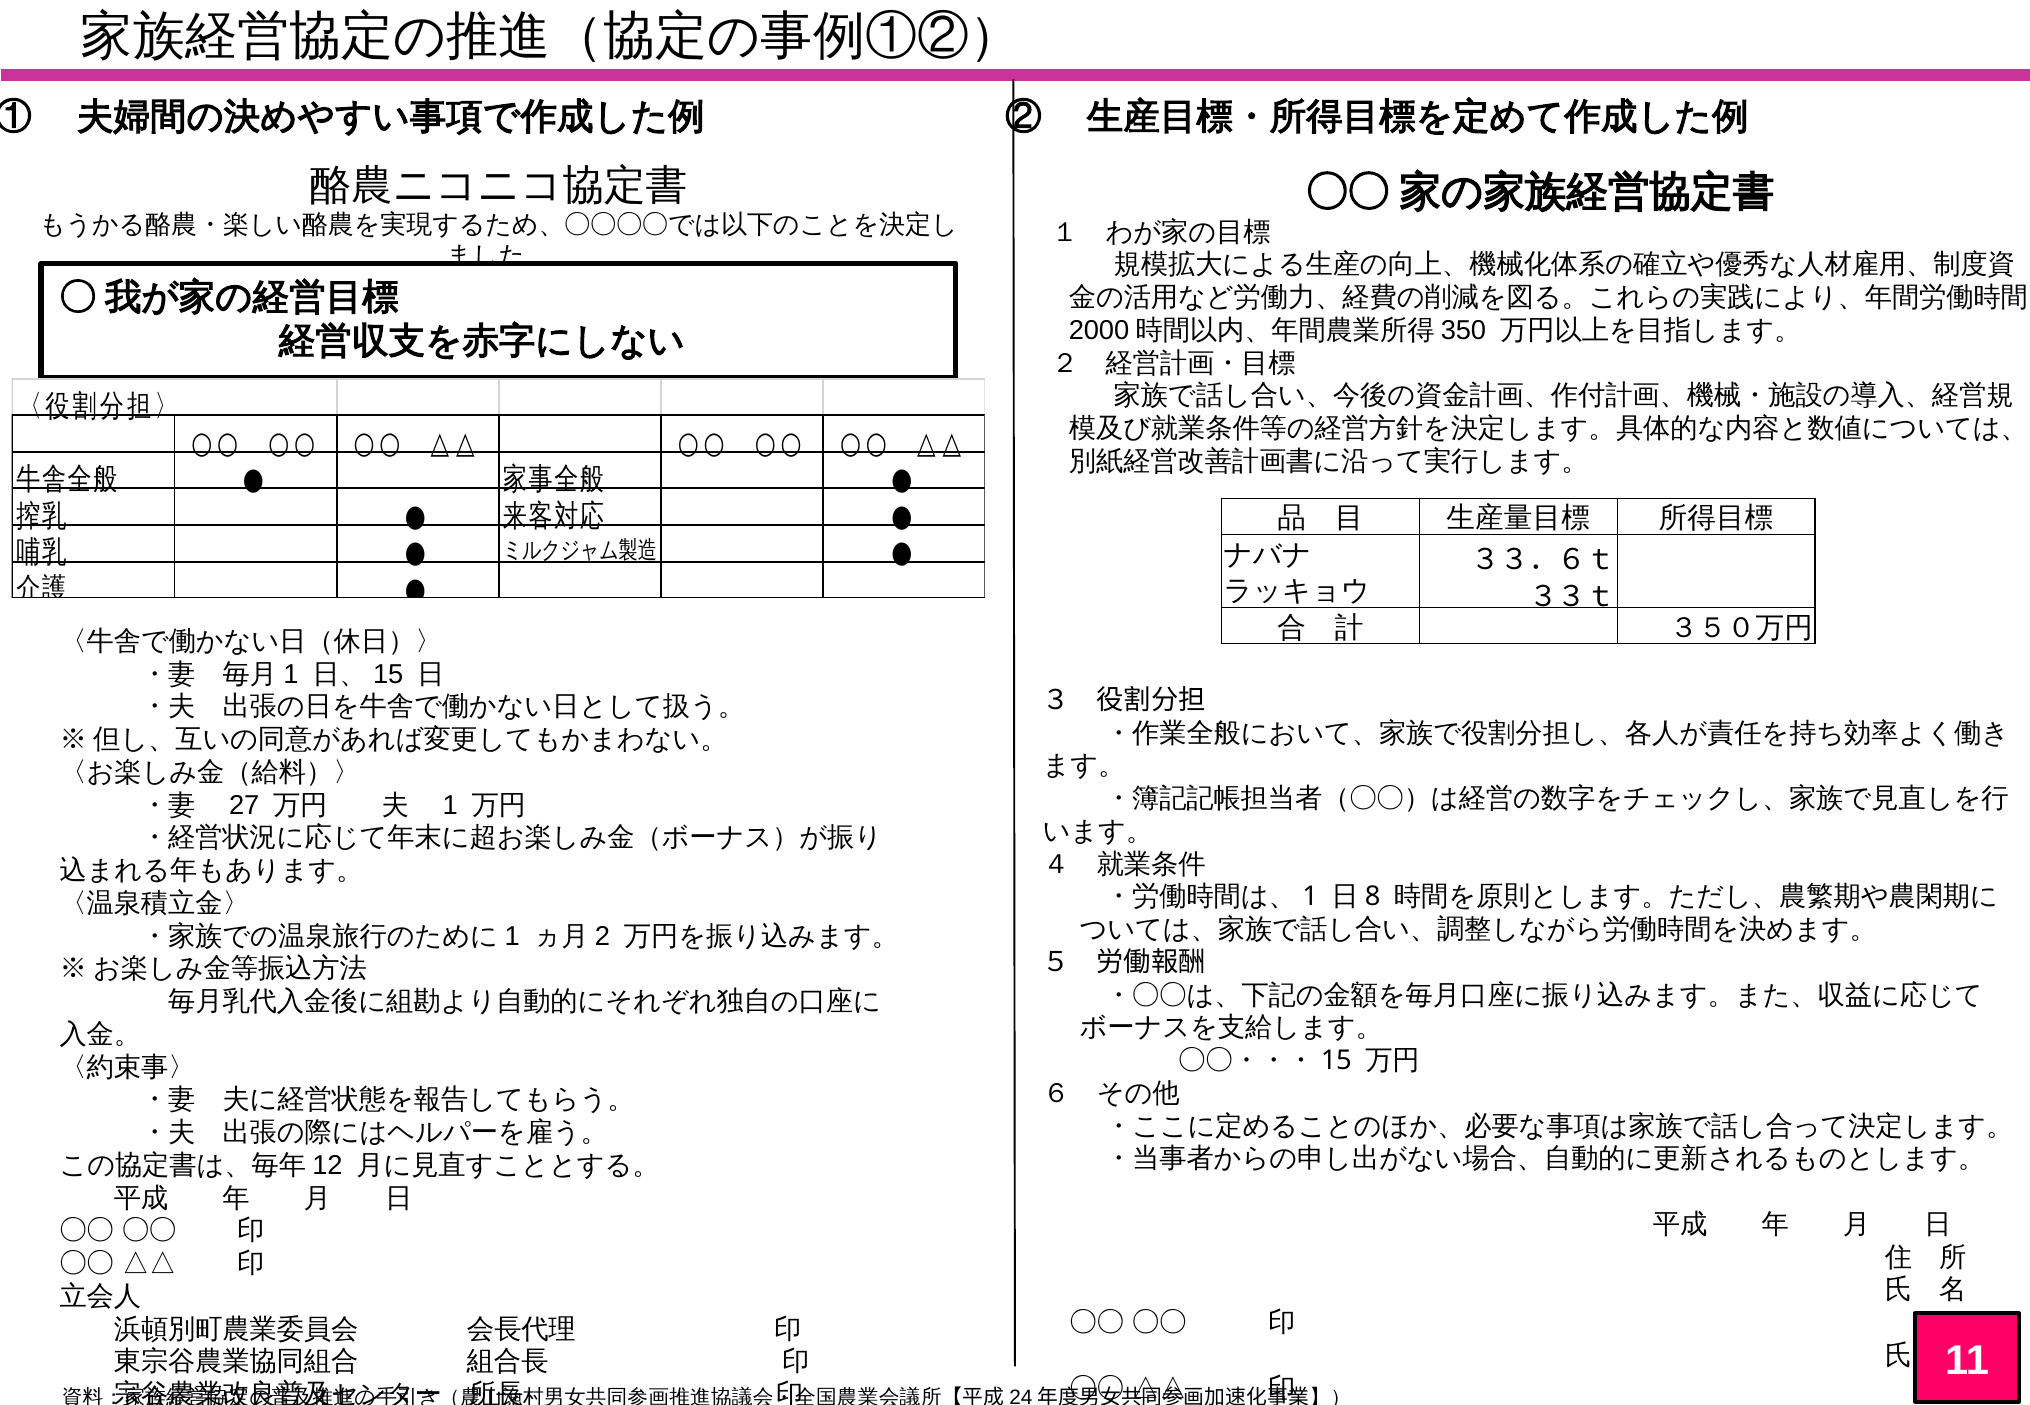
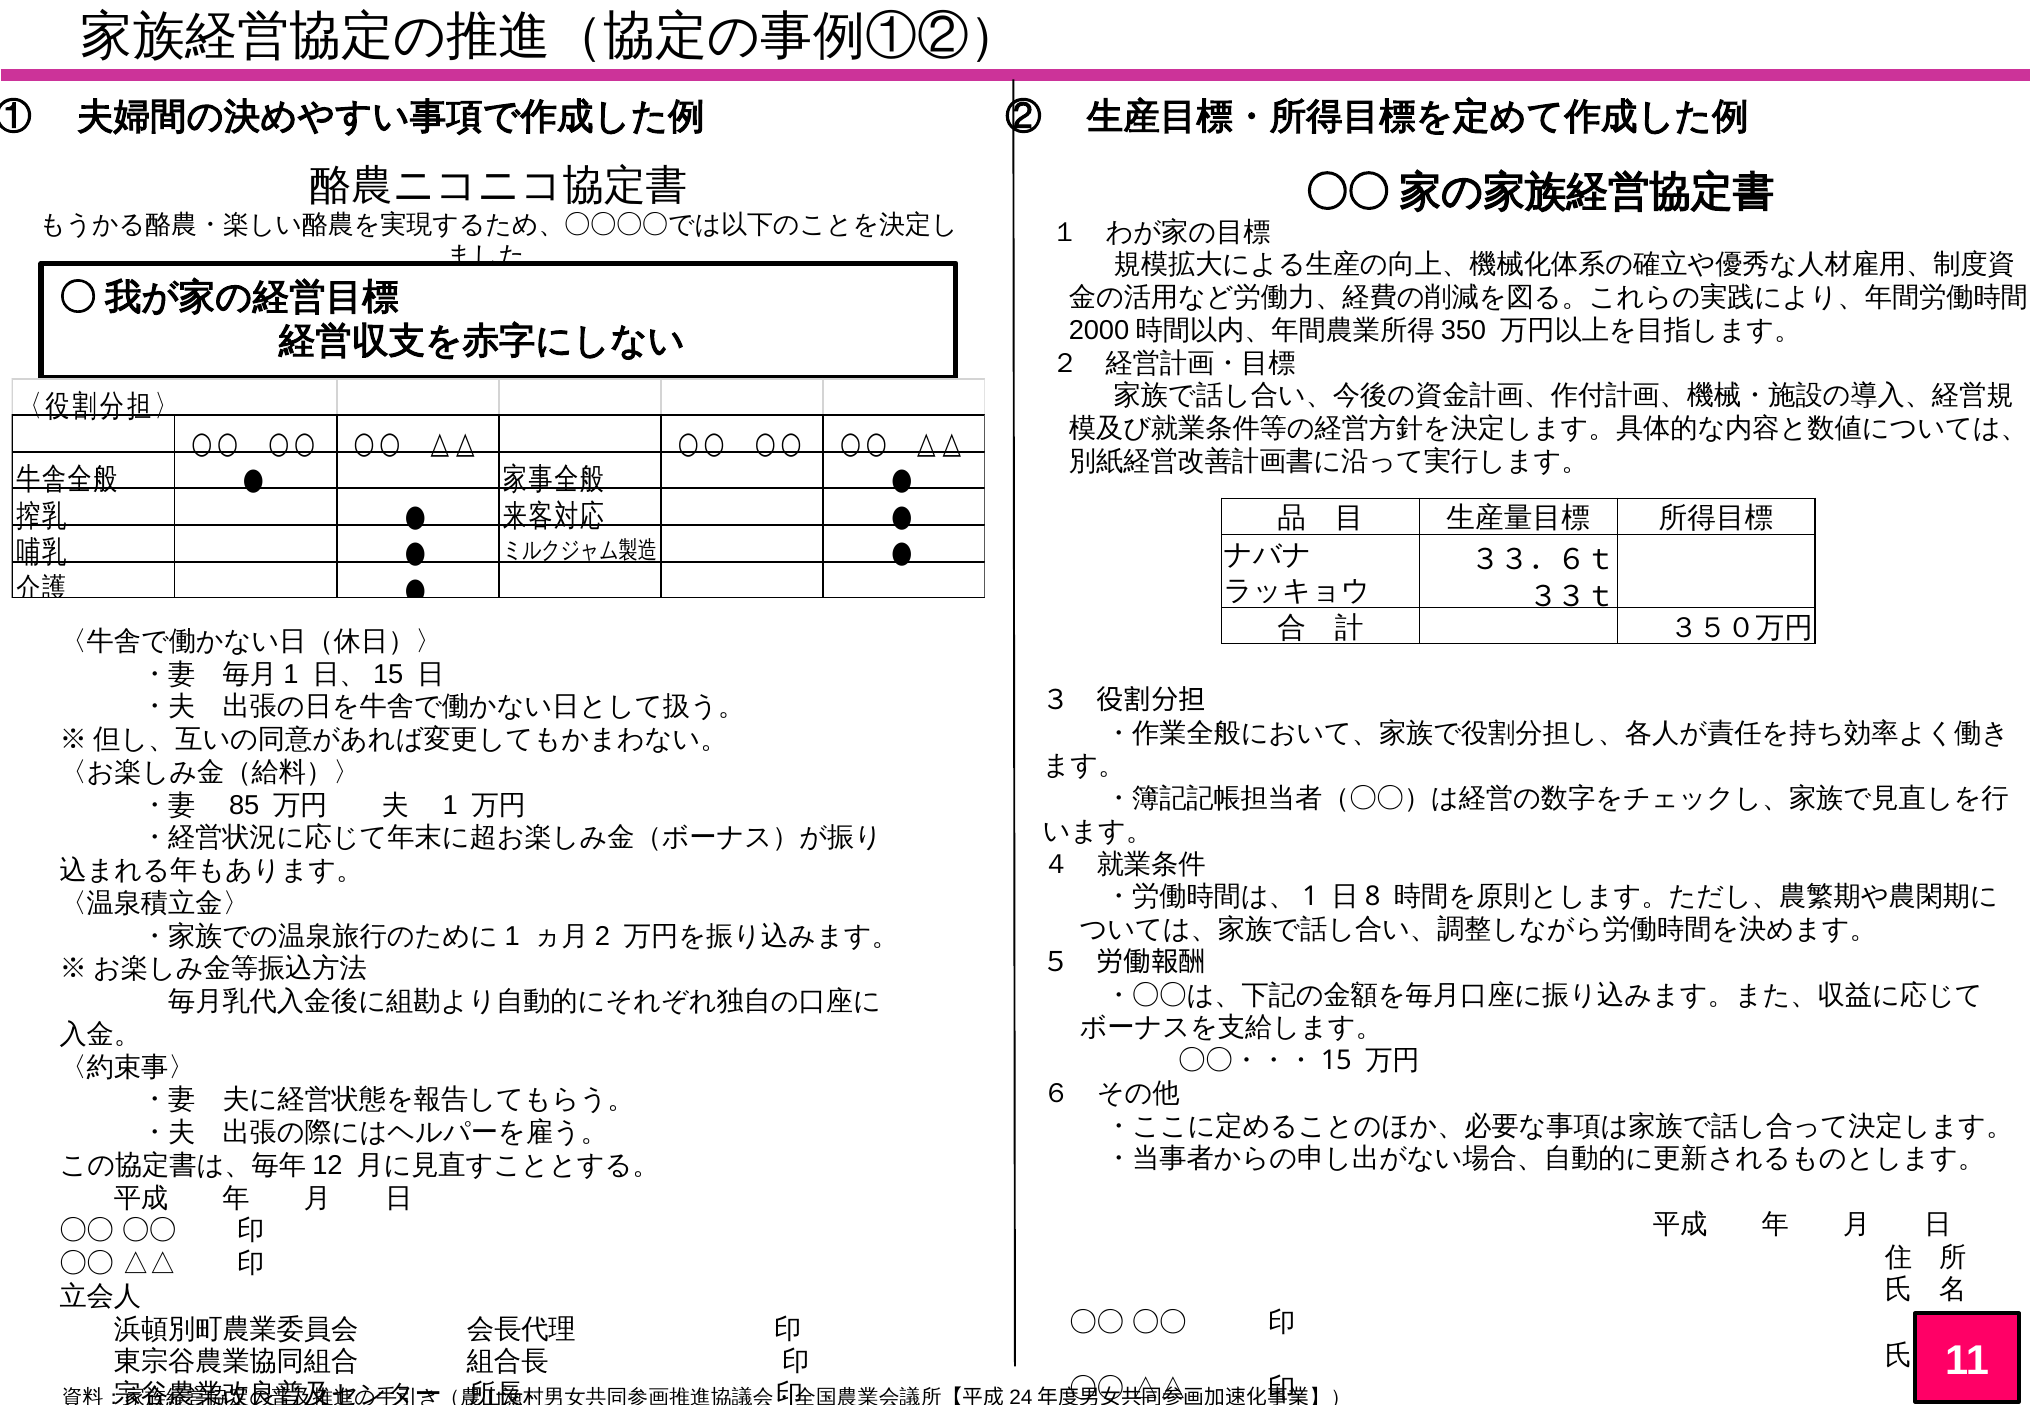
27: 27 -> 85
